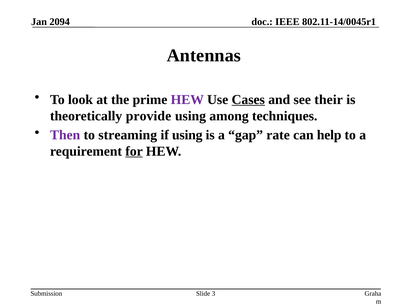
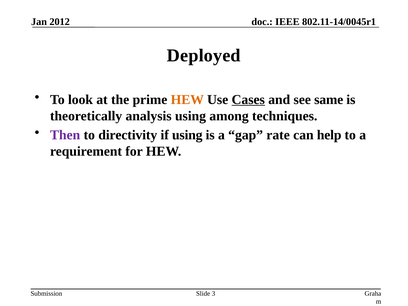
2094: 2094 -> 2012
Antennas: Antennas -> Deployed
HEW at (187, 100) colour: purple -> orange
their: their -> same
provide: provide -> analysis
streaming: streaming -> directivity
for underline: present -> none
